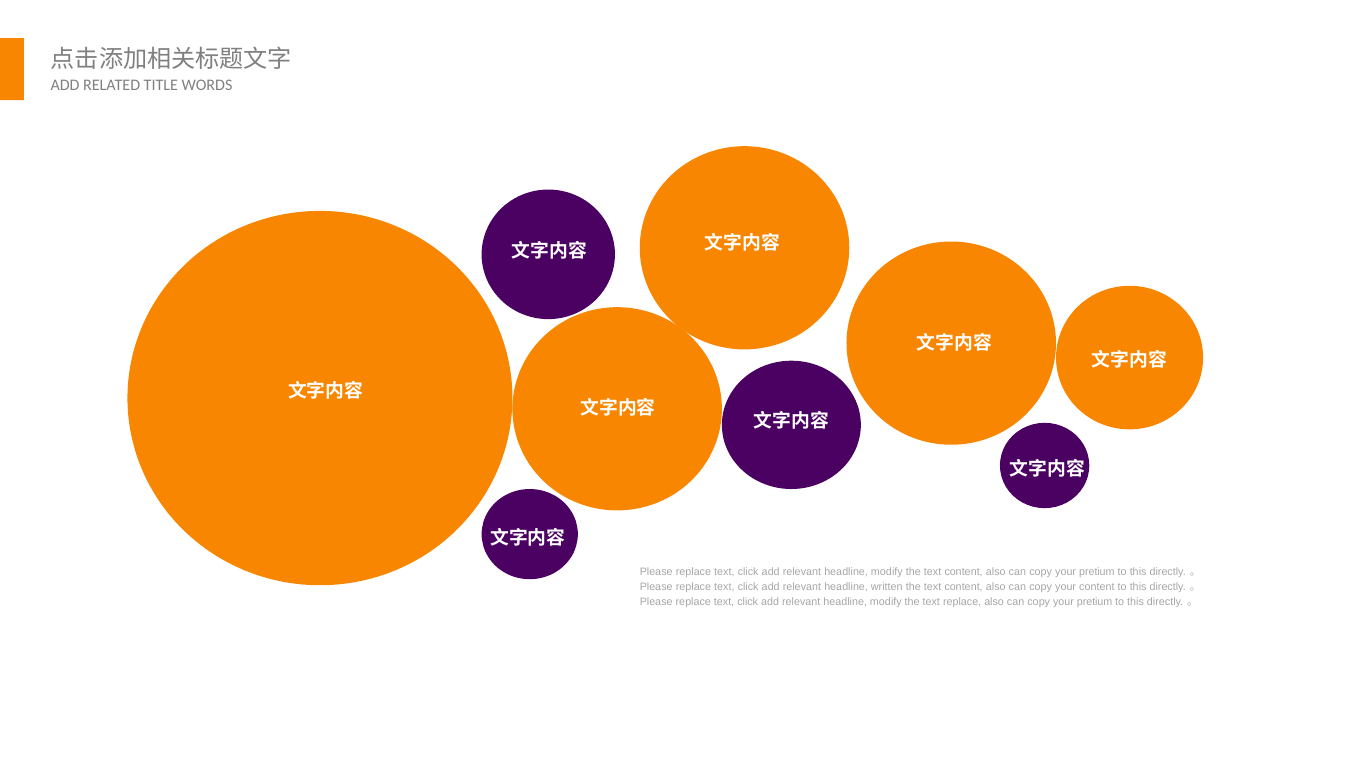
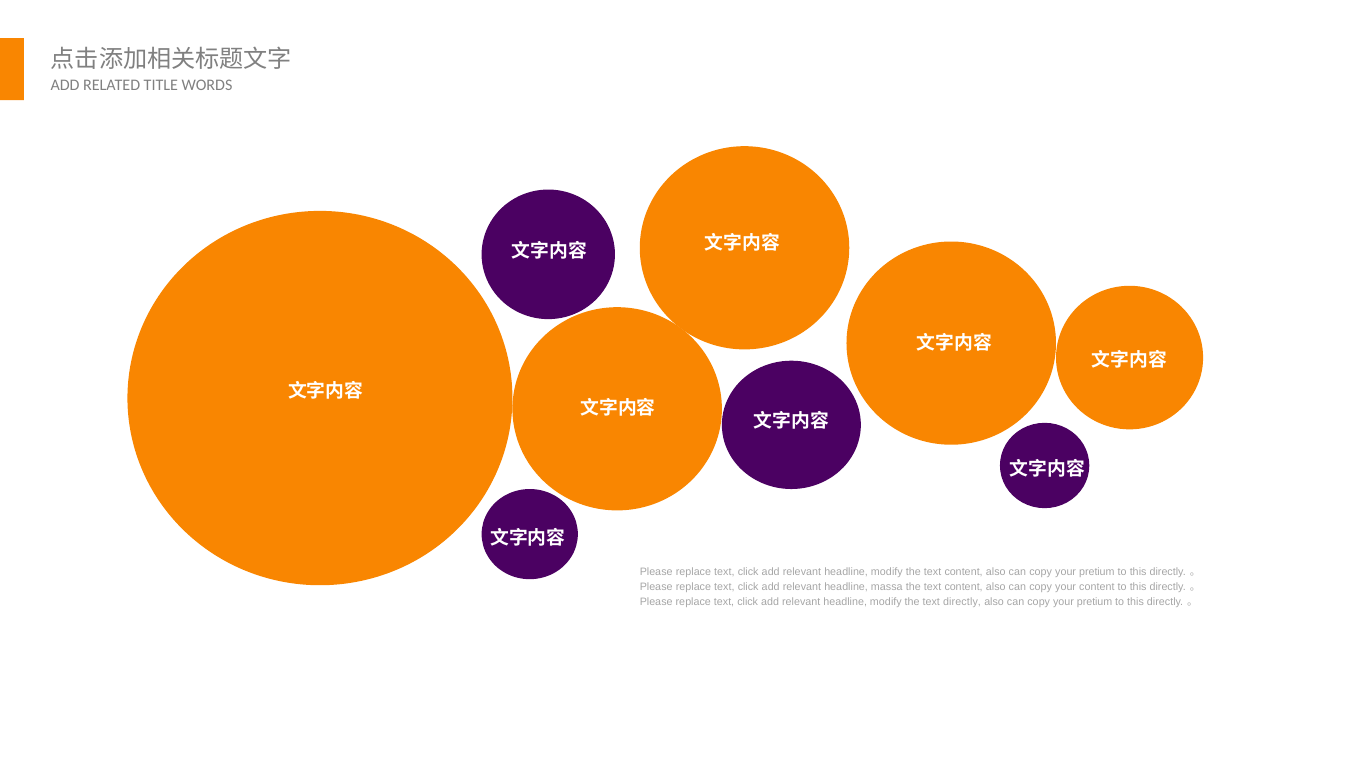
written: written -> massa
text replace: replace -> directly
